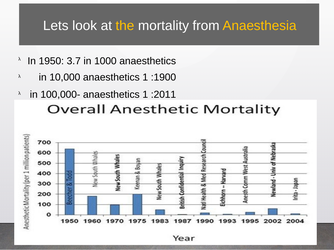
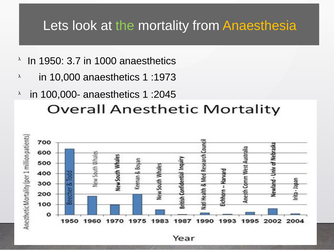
the colour: yellow -> light green
1900: 1900 -> 1973
2011: 2011 -> 2045
